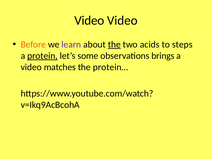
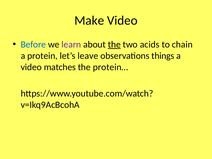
Video at (89, 21): Video -> Make
Before colour: orange -> blue
steps: steps -> chain
protein underline: present -> none
some: some -> leave
brings: brings -> things
